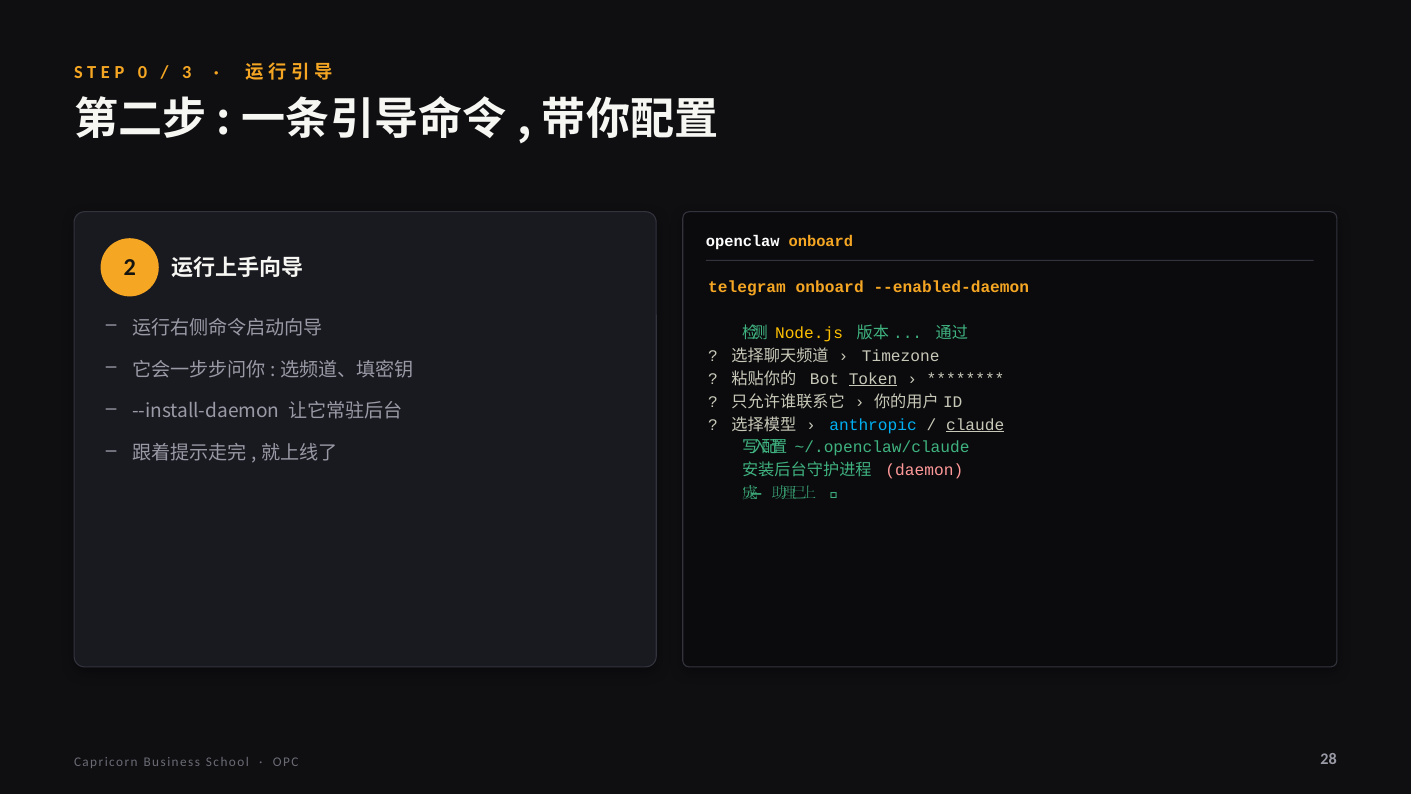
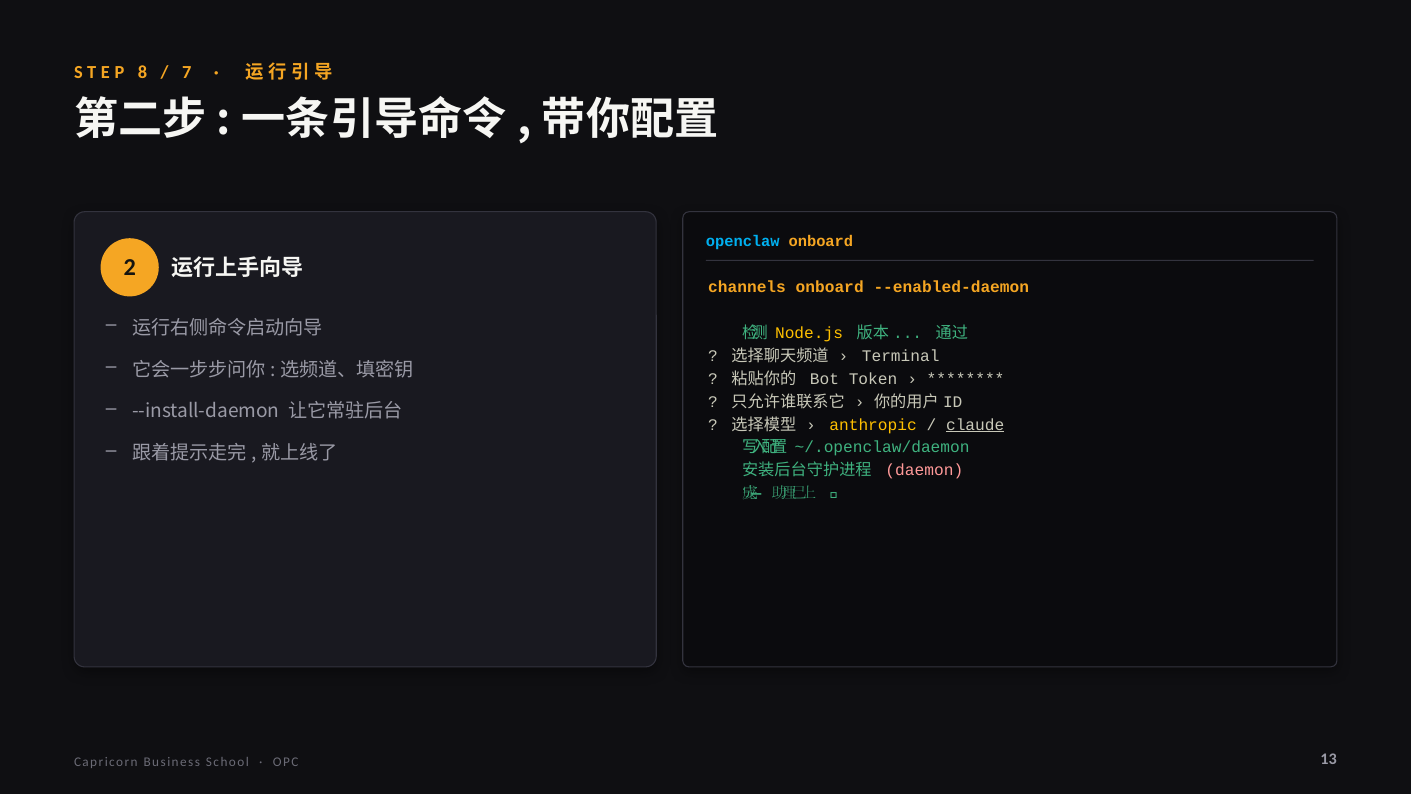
0: 0 -> 8
3: 3 -> 7
openclaw colour: white -> light blue
telegram: telegram -> channels
Timezone: Timezone -> Terminal
Token underline: present -> none
anthropic colour: light blue -> yellow
~/.openclaw/claude: ~/.openclaw/claude -> ~/.openclaw/daemon
28: 28 -> 13
